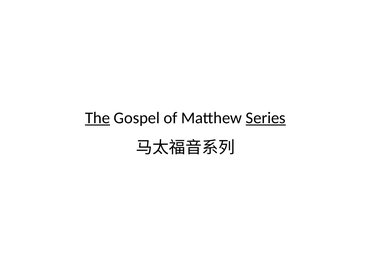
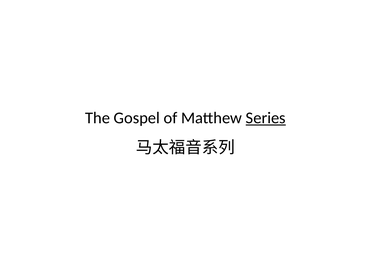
The underline: present -> none
